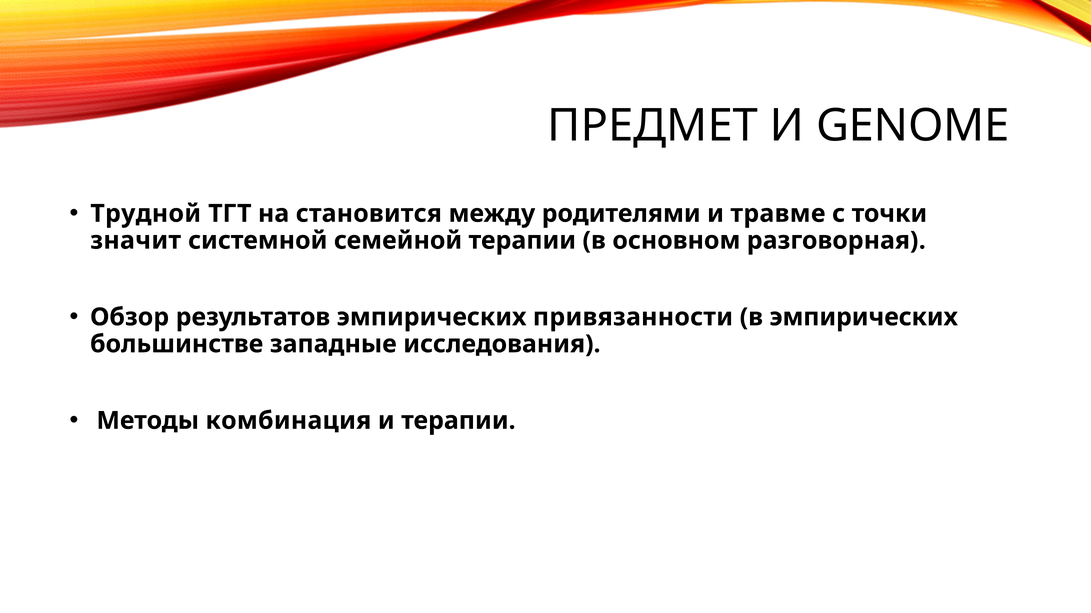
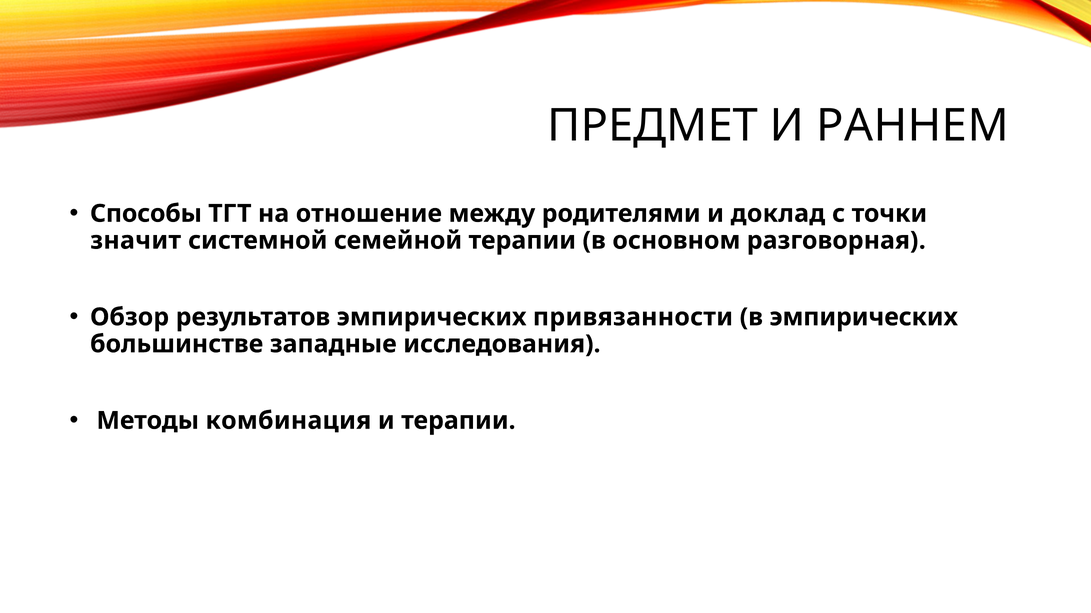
GENOME: GENOME -> РАННЕМ
Трудной: Трудной -> Способы
становится: становится -> отношение
травме: травме -> доклад
